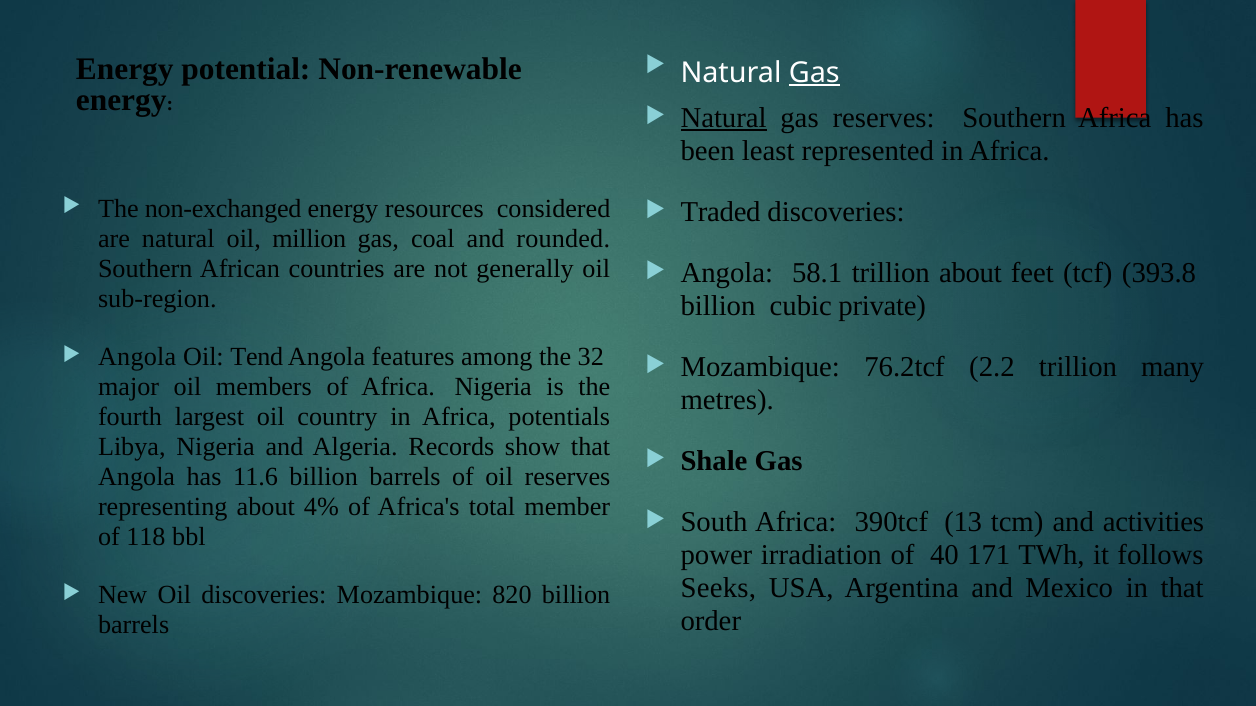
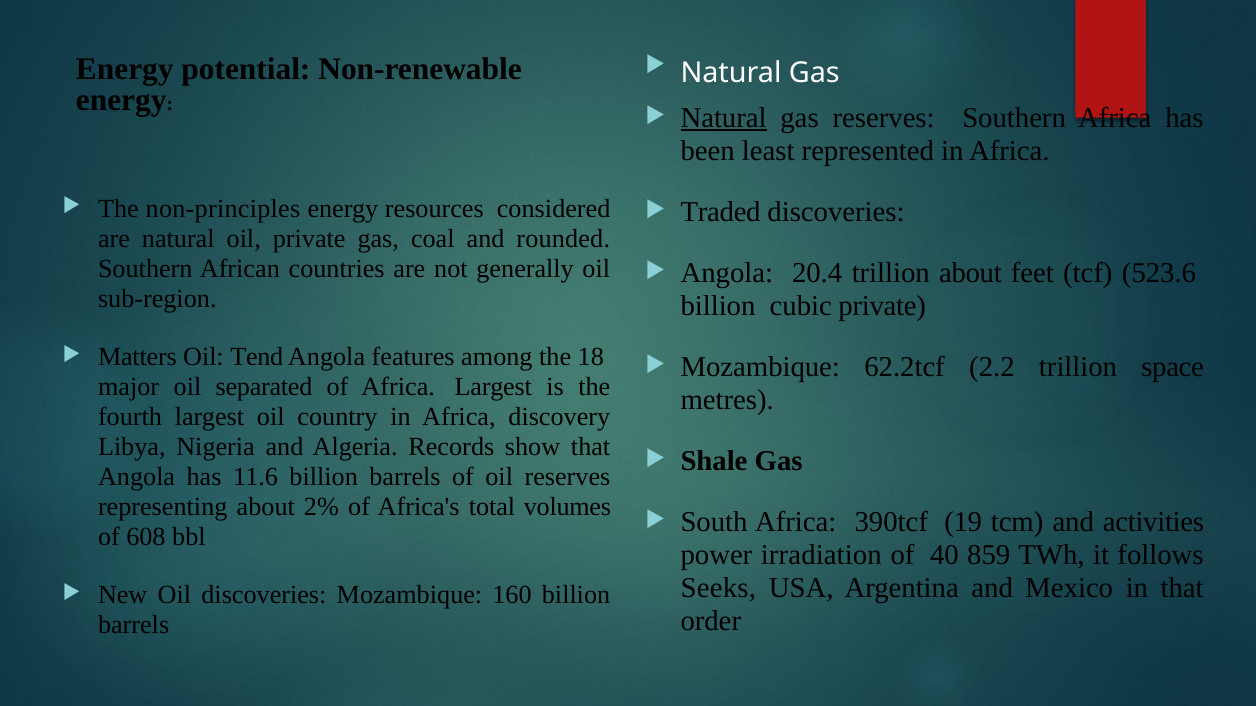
Gas at (814, 73) underline: present -> none
non-exchanged: non-exchanged -> non-principles
oil million: million -> private
58.1: 58.1 -> 20.4
393.8: 393.8 -> 523.6
Angola at (137, 357): Angola -> Matters
32: 32 -> 18
76.2tcf: 76.2tcf -> 62.2tcf
many: many -> space
members: members -> separated
Africa Nigeria: Nigeria -> Largest
potentials: potentials -> discovery
4%: 4% -> 2%
member: member -> volumes
13: 13 -> 19
118: 118 -> 608
171: 171 -> 859
820: 820 -> 160
